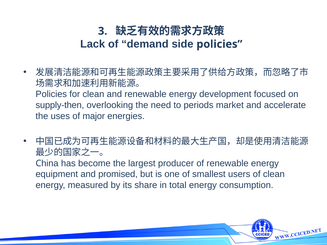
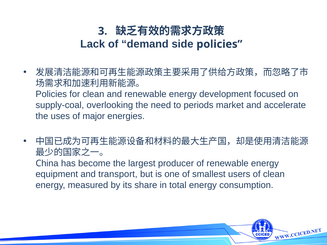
supply-then: supply-then -> supply-coal
promised: promised -> transport
